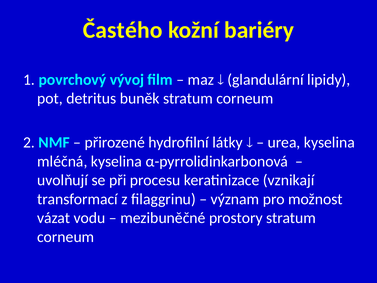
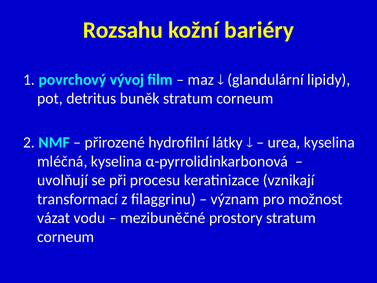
Častého: Častého -> Rozsahu
